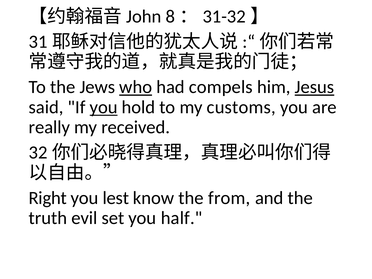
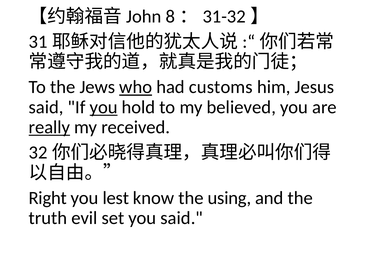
compels: compels -> customs
Jesus underline: present -> none
customs: customs -> believed
really underline: none -> present
from: from -> using
you half: half -> said
